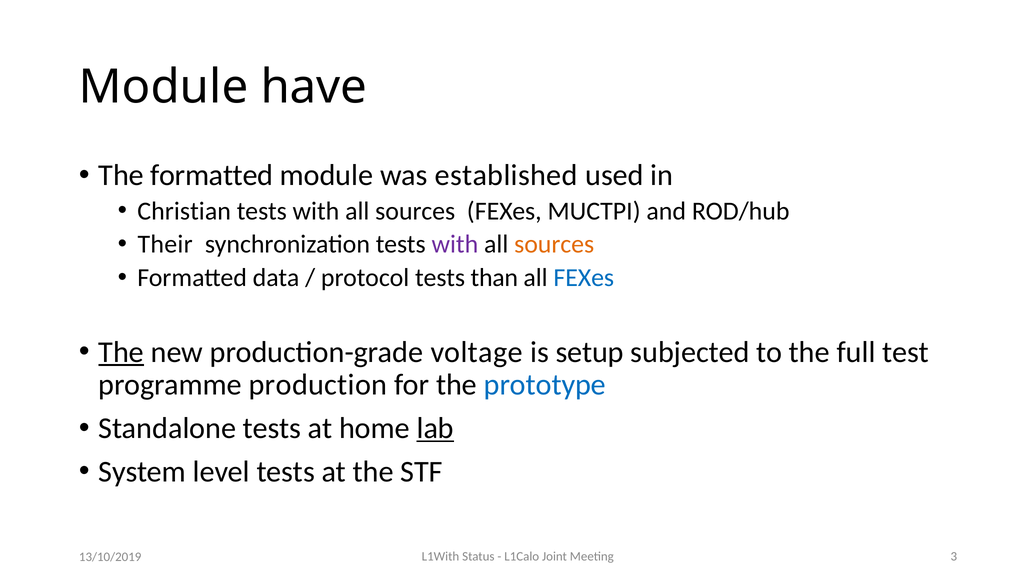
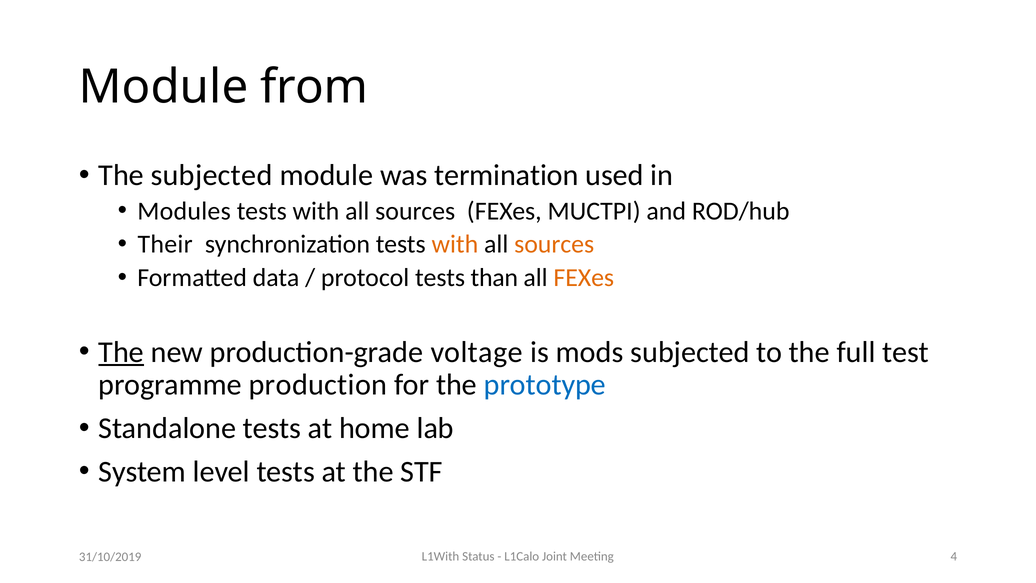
have: have -> from
The formatted: formatted -> subjected
established: established -> termination
Christian: Christian -> Modules
with at (455, 244) colour: purple -> orange
FEXes at (584, 278) colour: blue -> orange
setup: setup -> mods
lab underline: present -> none
3: 3 -> 4
13/10/2019: 13/10/2019 -> 31/10/2019
